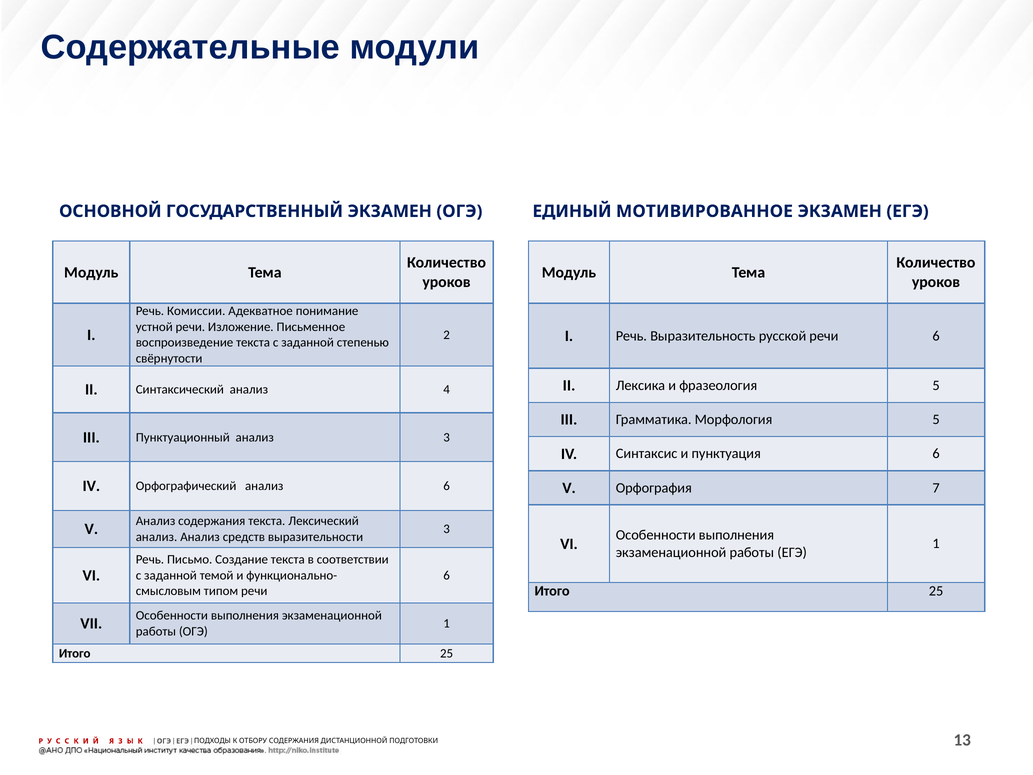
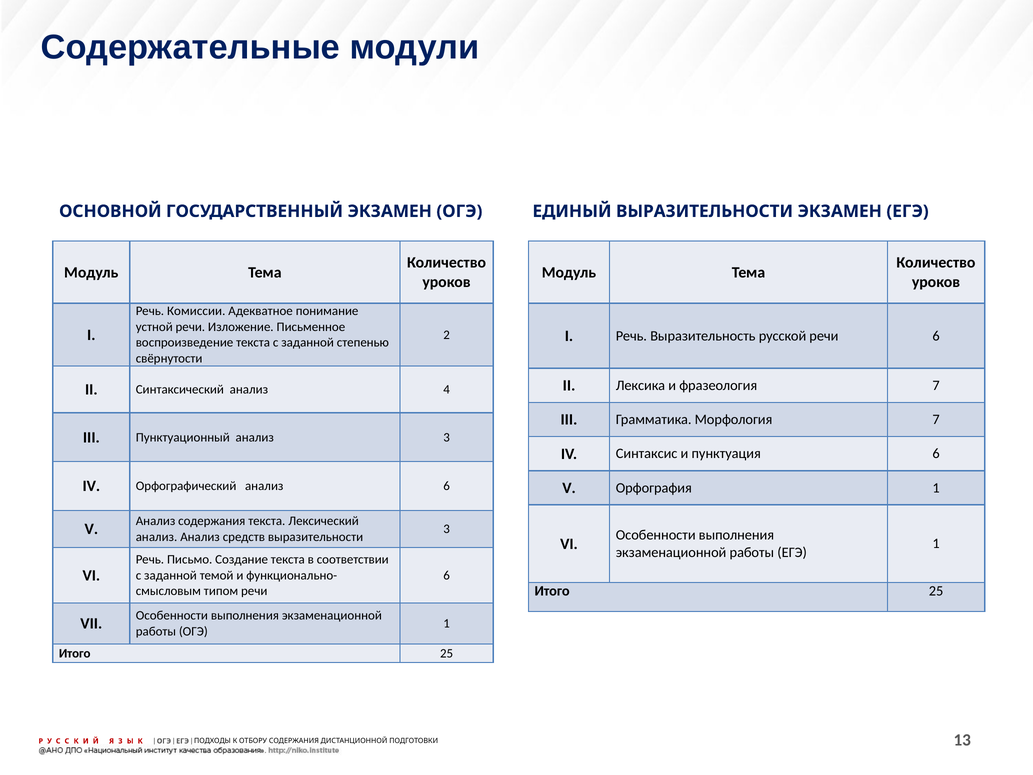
ЕДИНЫЙ МОТИВИРОВАННОЕ: МОТИВИРОВАННОЕ -> ВЫРАЗИТЕЛЬНОСТИ
фразеология 5: 5 -> 7
Морфология 5: 5 -> 7
Орфография 7: 7 -> 1
